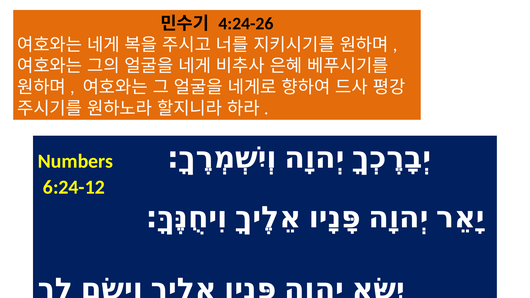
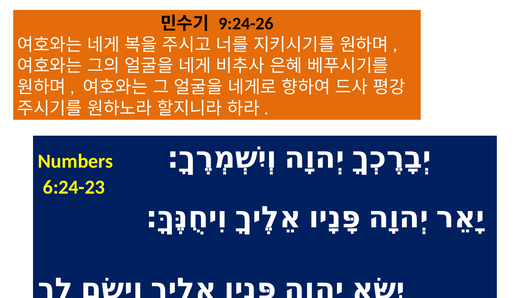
4:24-26: 4:24-26 -> 9:24-26
6:24-12: 6:24-12 -> 6:24-23
